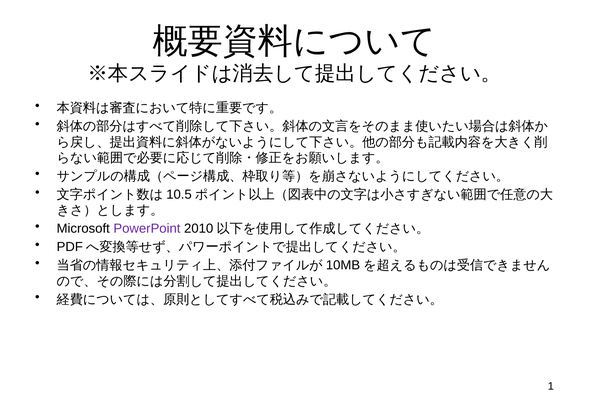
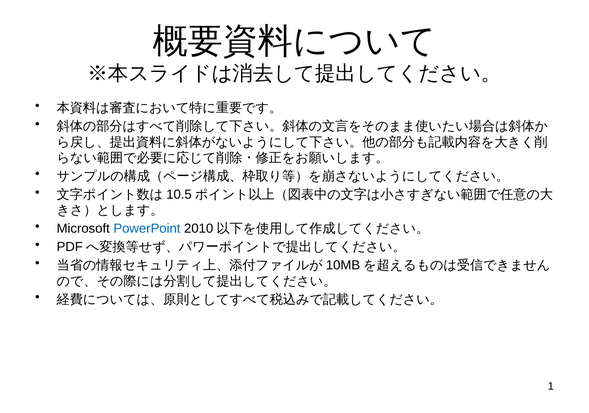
PowerPoint colour: purple -> blue
